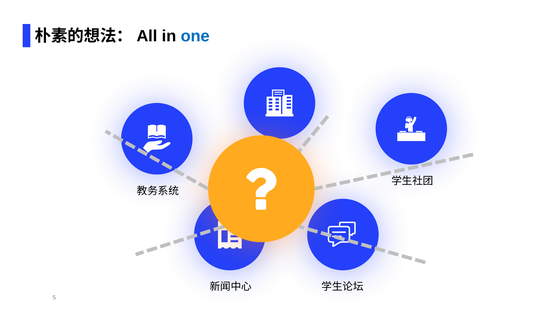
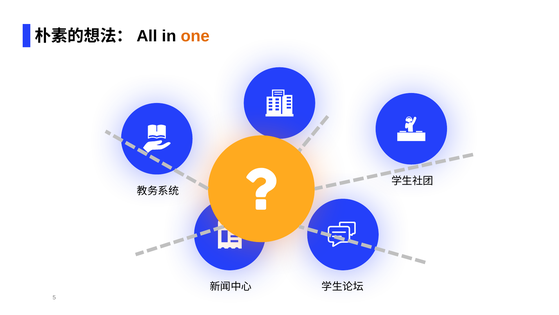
one colour: blue -> orange
